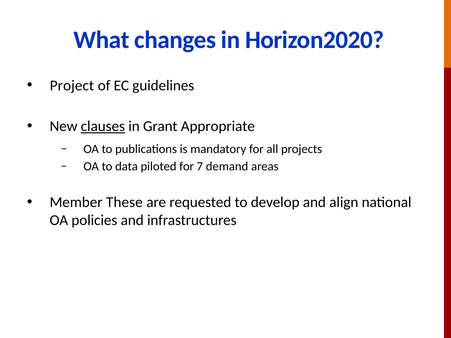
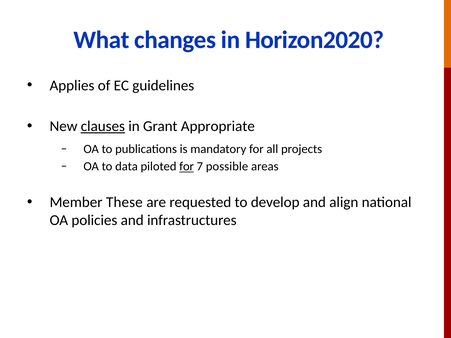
Project: Project -> Applies
for at (187, 167) underline: none -> present
demand: demand -> possible
